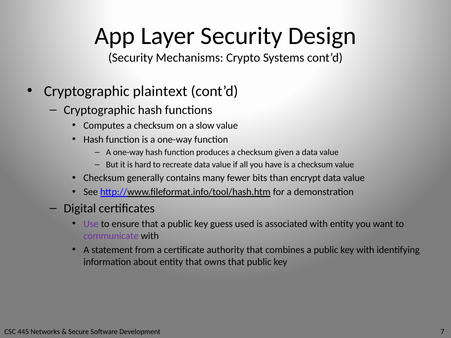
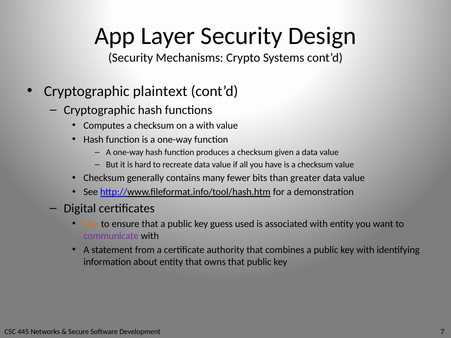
a slow: slow -> with
encrypt: encrypt -> greater
Use colour: purple -> orange
